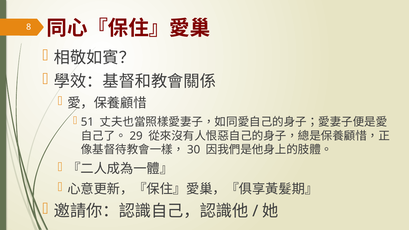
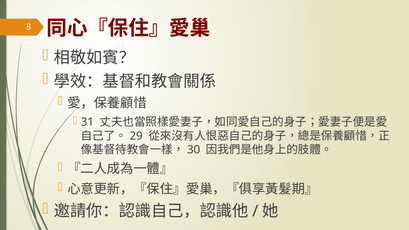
51: 51 -> 31
